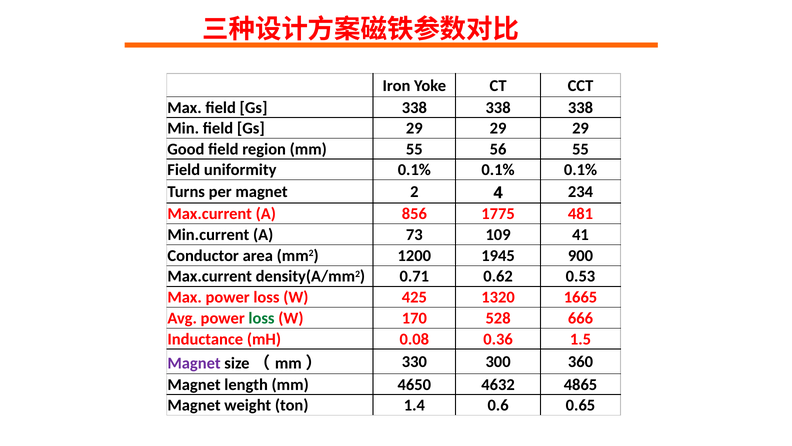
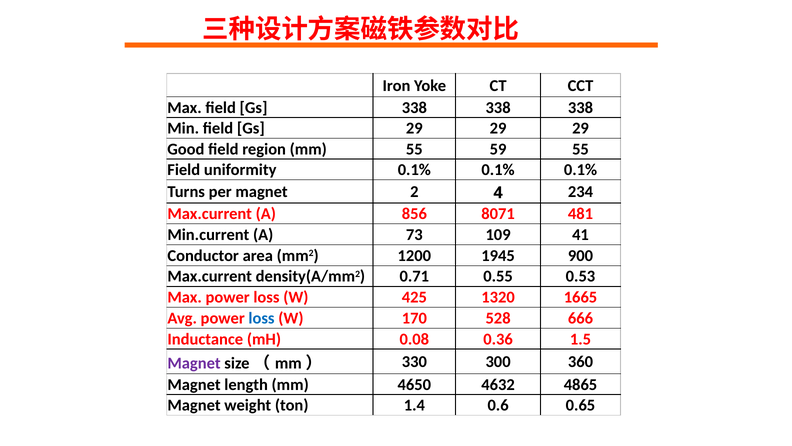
56: 56 -> 59
1775: 1775 -> 8071
0.62: 0.62 -> 0.55
loss at (262, 318) colour: green -> blue
